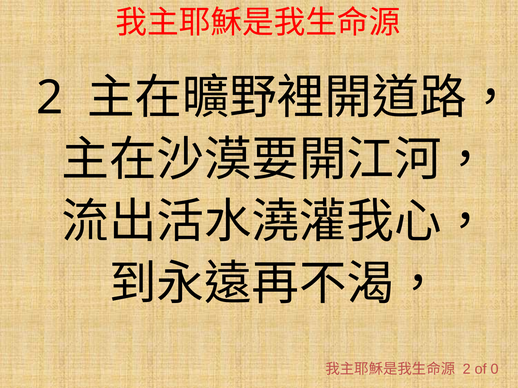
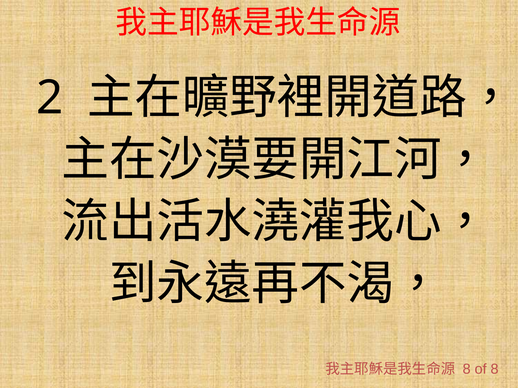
2 at (467, 370): 2 -> 8
of 0: 0 -> 8
